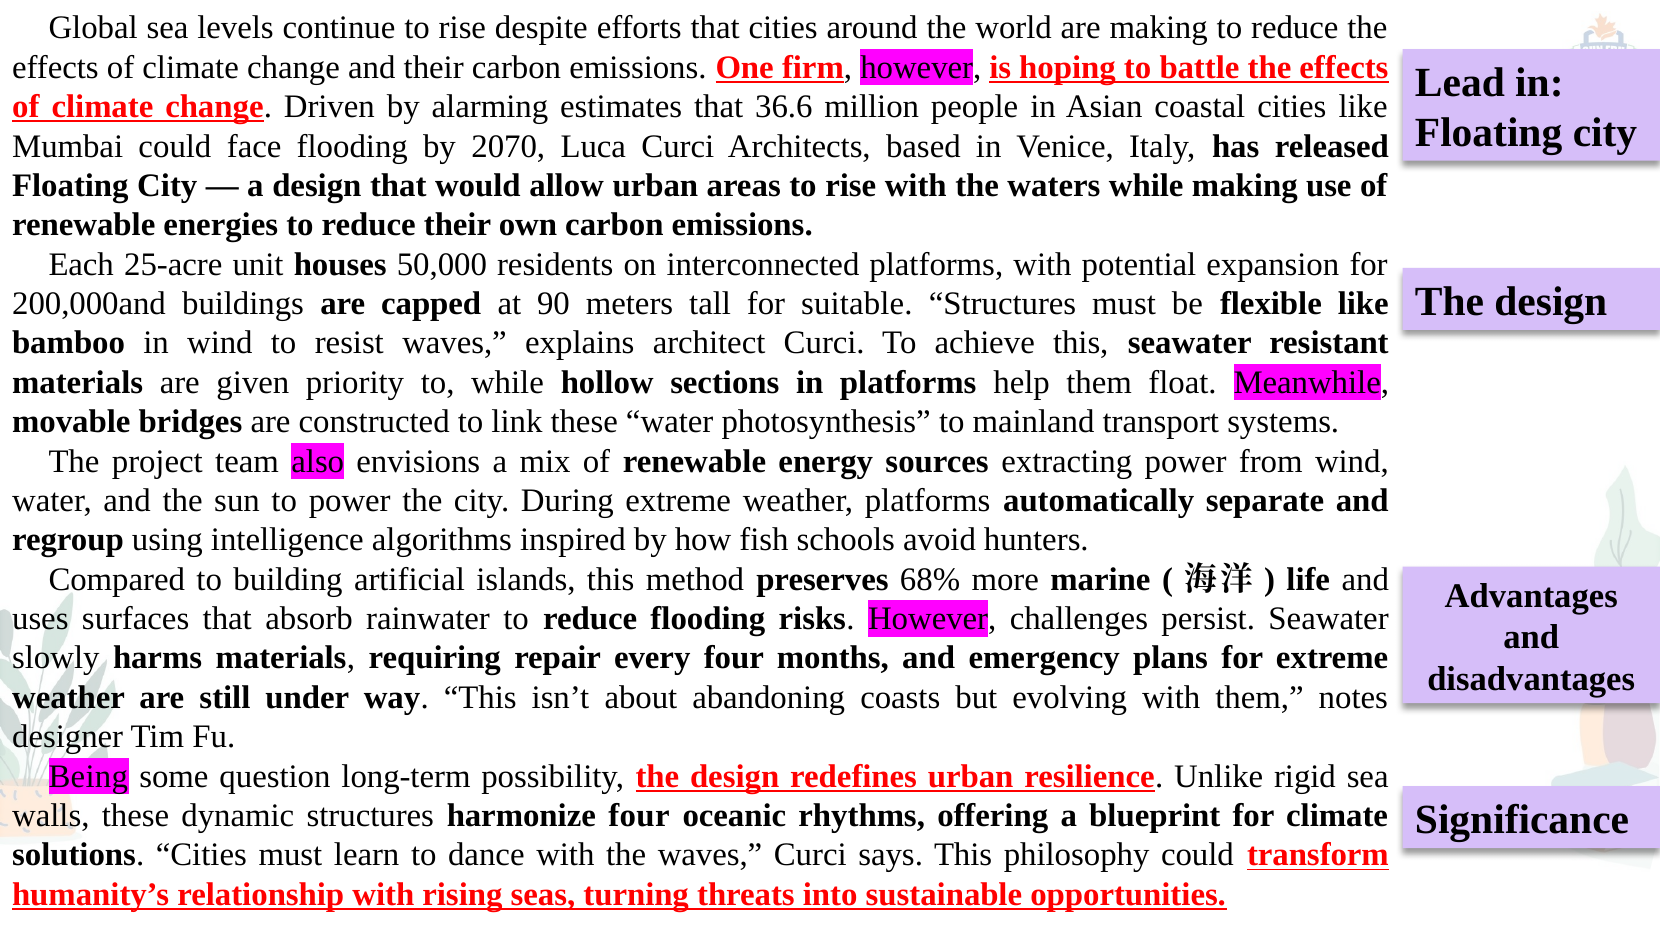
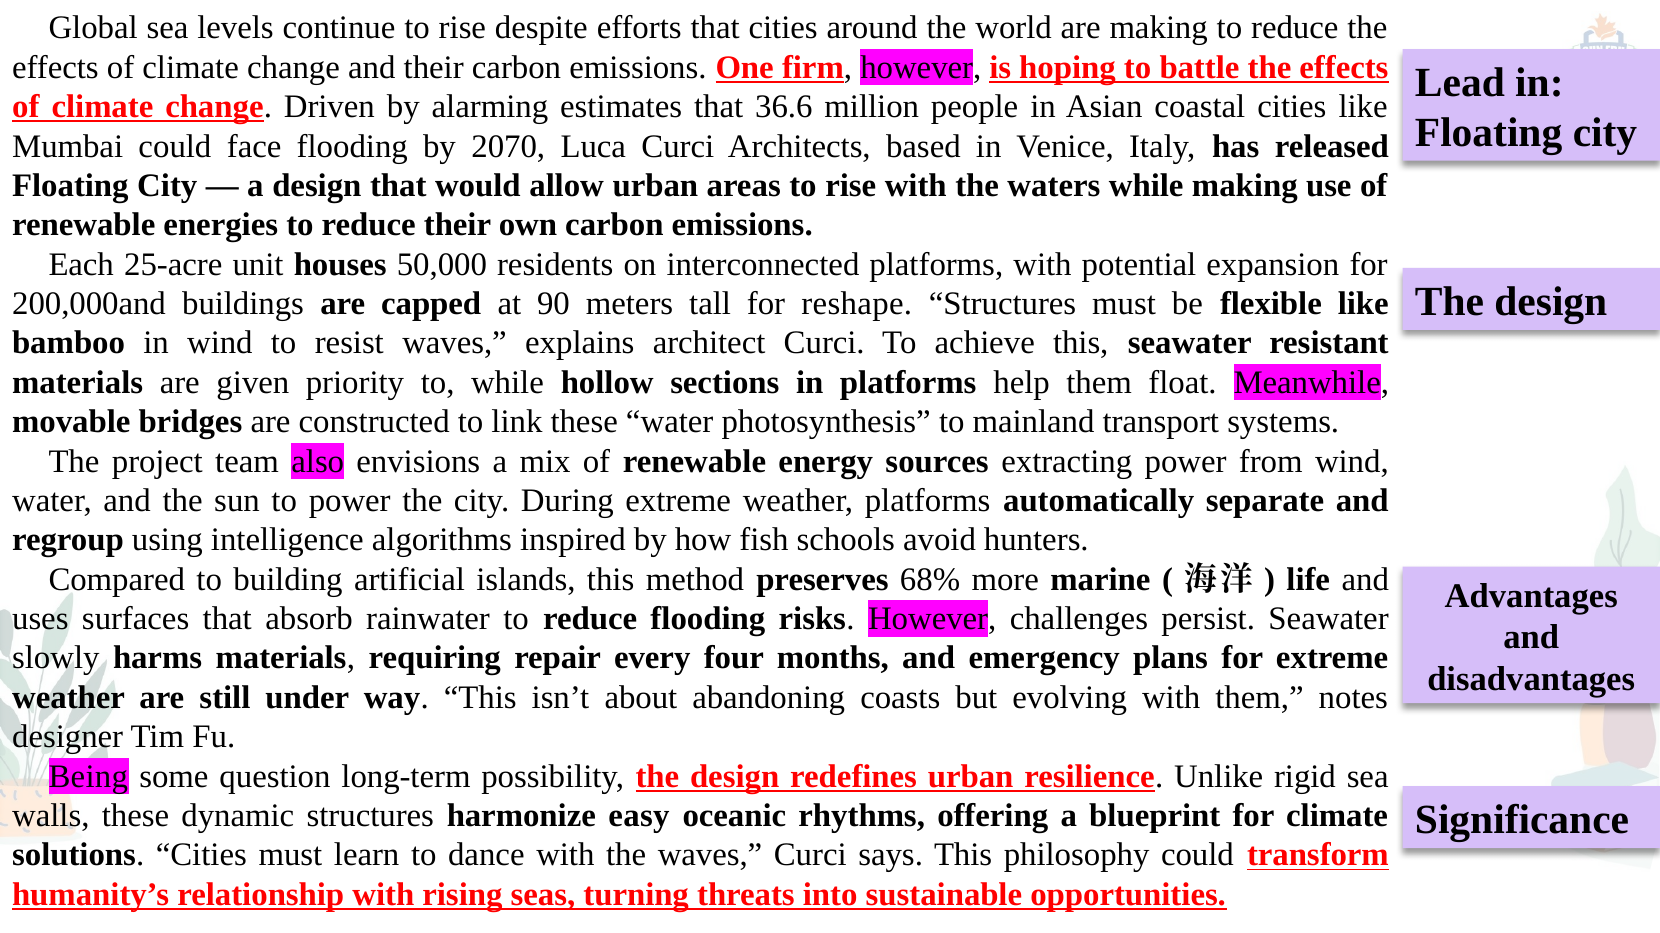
suitable: suitable -> reshape
harmonize four: four -> easy
